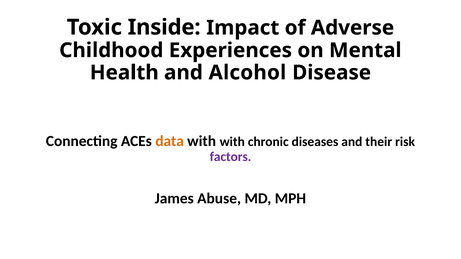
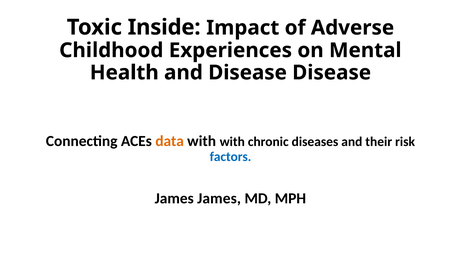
and Alcohol: Alcohol -> Disease
factors colour: purple -> blue
James Abuse: Abuse -> James
